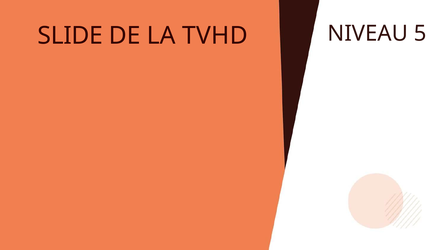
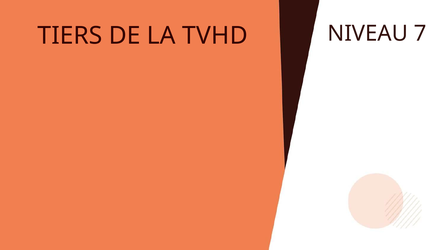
SLIDE: SLIDE -> TIERS
5: 5 -> 7
